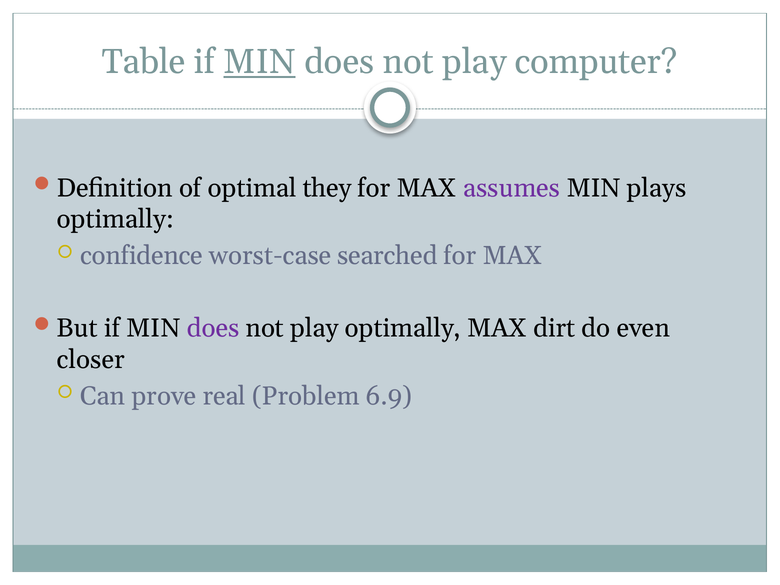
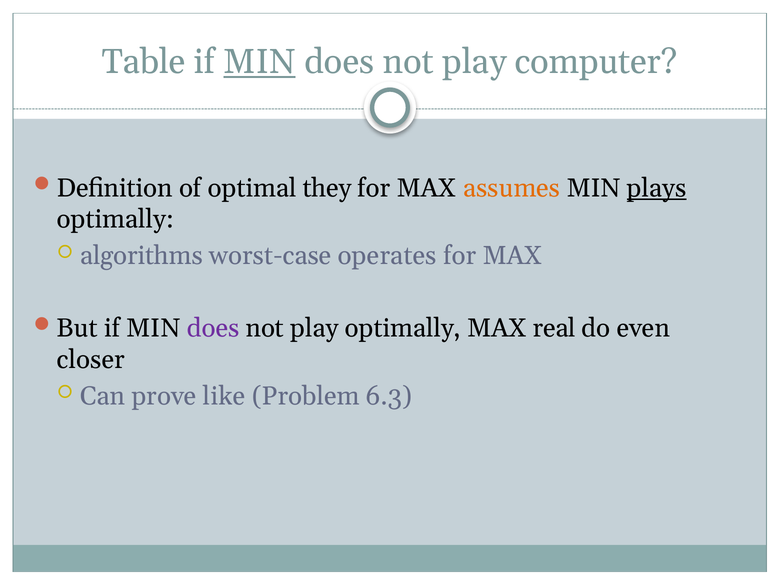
assumes colour: purple -> orange
plays underline: none -> present
confidence: confidence -> algorithms
searched: searched -> operates
dirt: dirt -> real
real: real -> like
6.9: 6.9 -> 6.3
